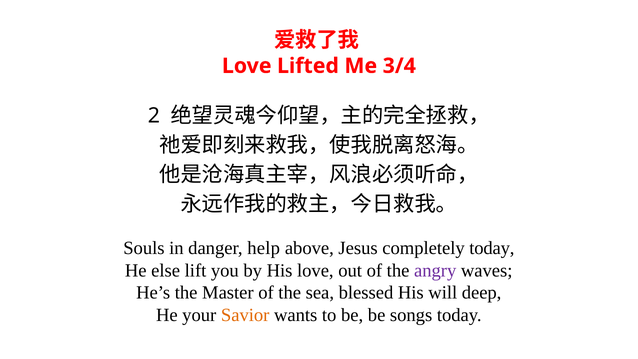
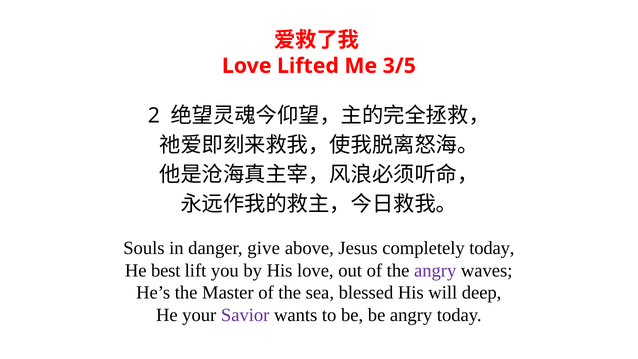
3/4: 3/4 -> 3/5
help: help -> give
else: else -> best
Savior colour: orange -> purple
be songs: songs -> angry
